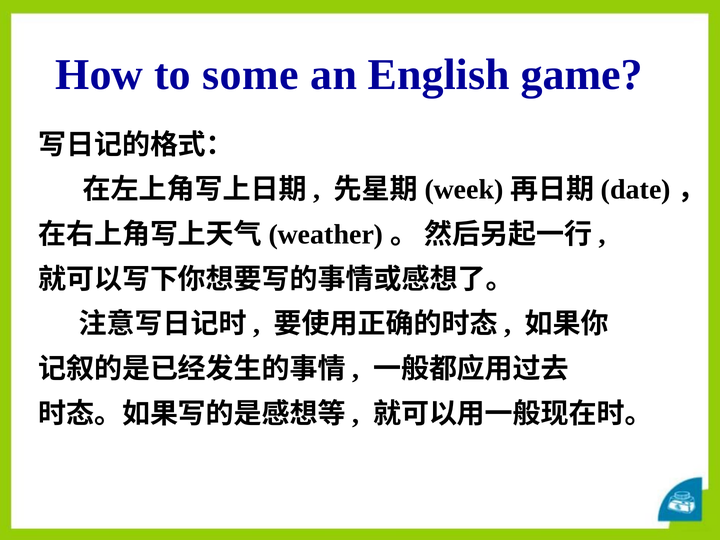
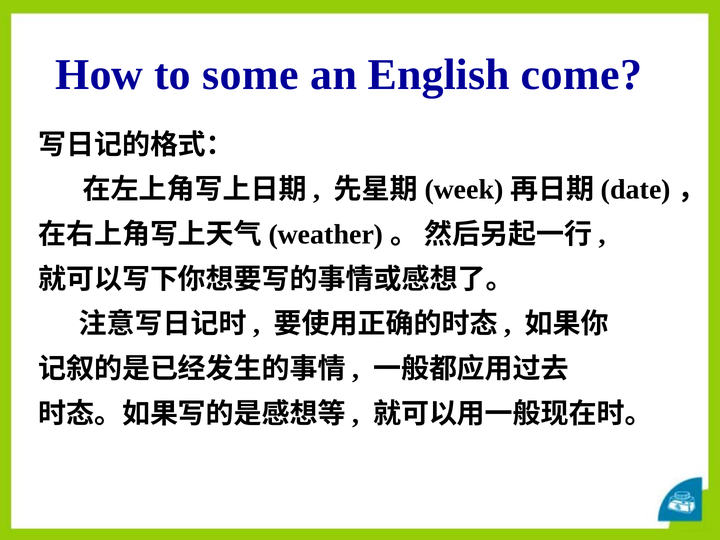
game: game -> come
